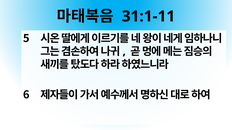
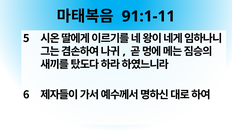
31:1-11: 31:1-11 -> 91:1-11
